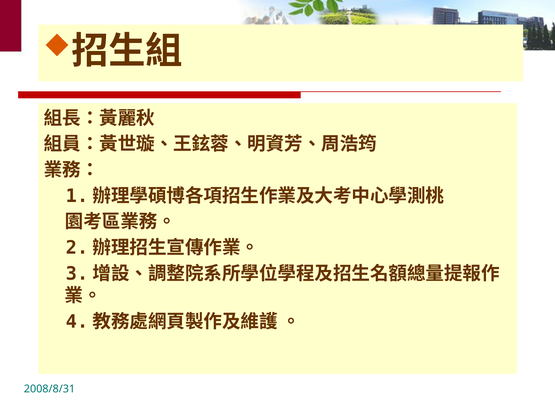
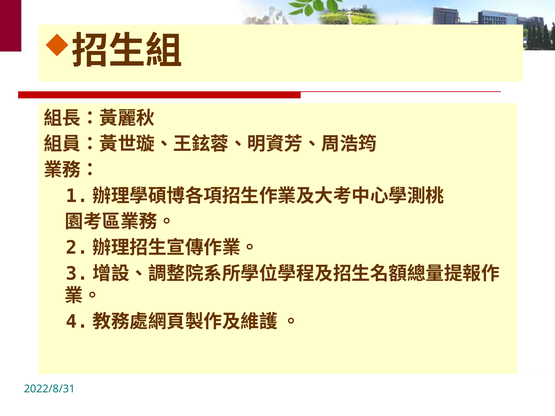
2008/8/31: 2008/8/31 -> 2022/8/31
